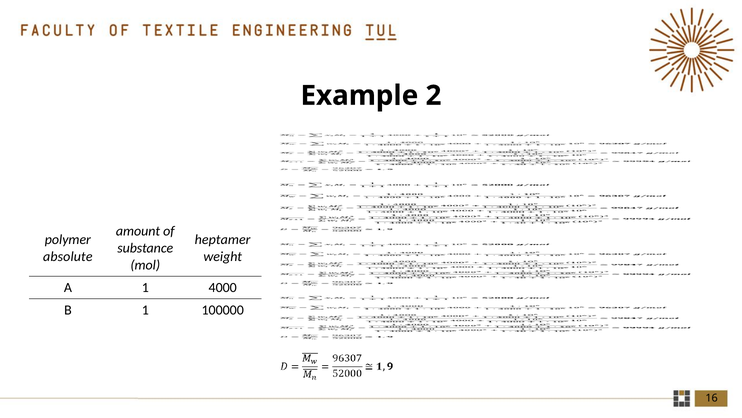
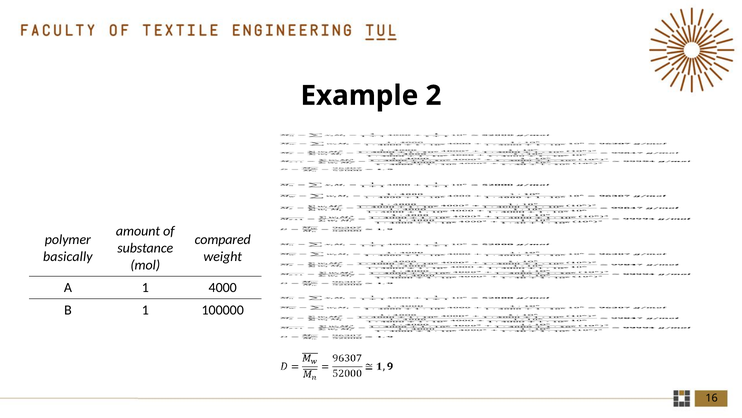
heptamer: heptamer -> compared
absolute: absolute -> basically
